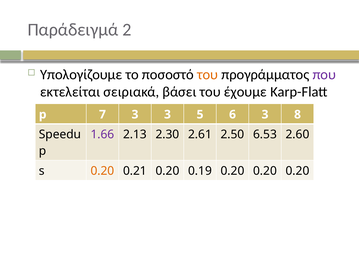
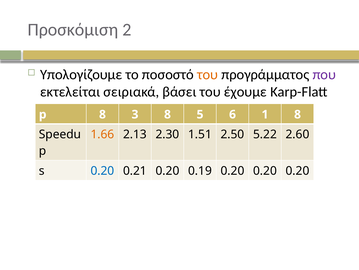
Παράδειγμά: Παράδειγμά -> Προσκόμιση
p 7: 7 -> 8
3 3: 3 -> 8
6 3: 3 -> 1
1.66 colour: purple -> orange
2.61: 2.61 -> 1.51
6.53: 6.53 -> 5.22
0.20 at (102, 170) colour: orange -> blue
